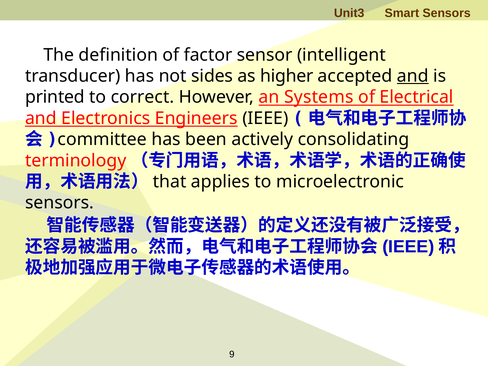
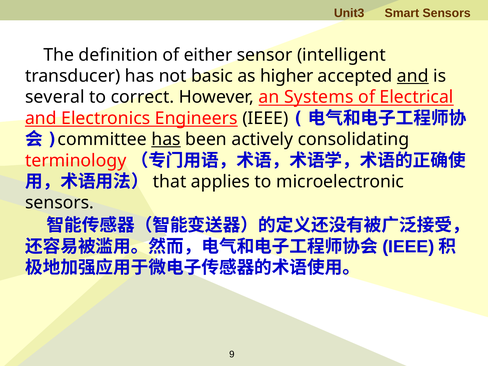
factor: factor -> either
sides: sides -> basic
printed: printed -> several
has at (166, 139) underline: none -> present
